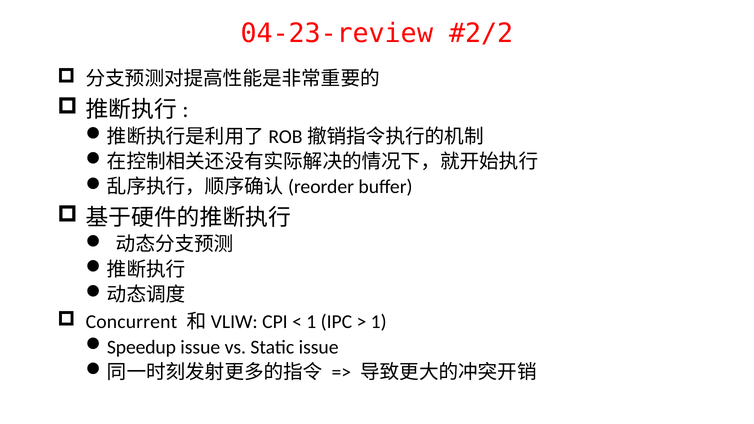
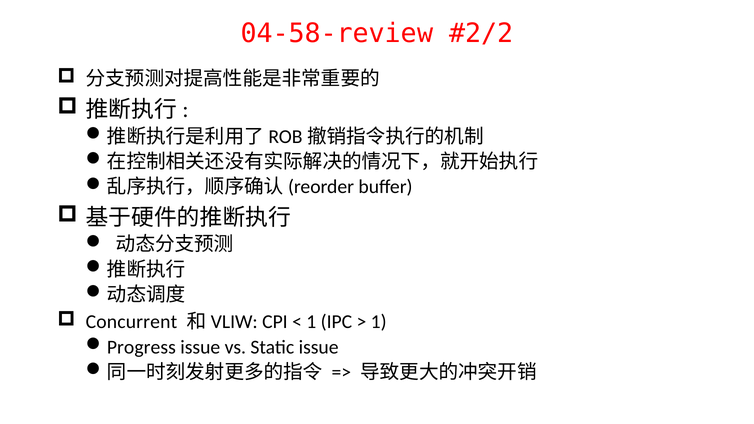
04-23-review: 04-23-review -> 04-58-review
Speedup: Speedup -> Progress
